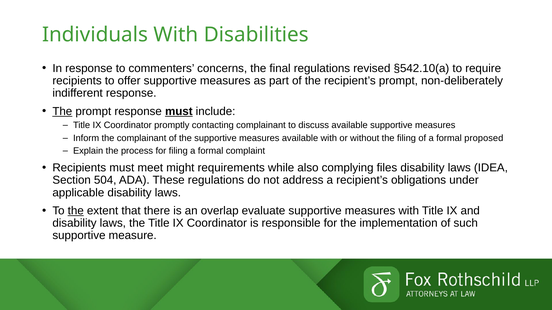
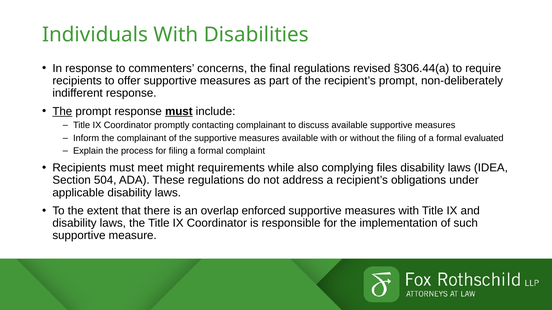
§542.10(a: §542.10(a -> §306.44(a
proposed: proposed -> evaluated
the at (76, 211) underline: present -> none
evaluate: evaluate -> enforced
